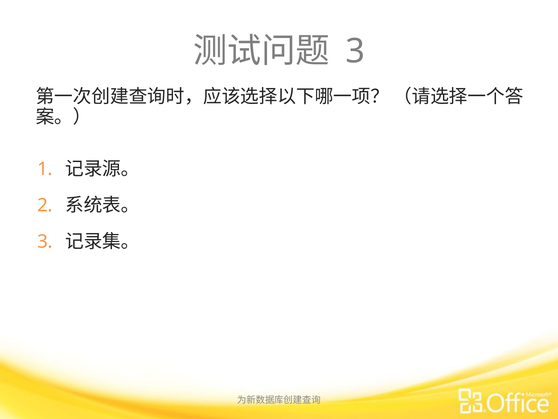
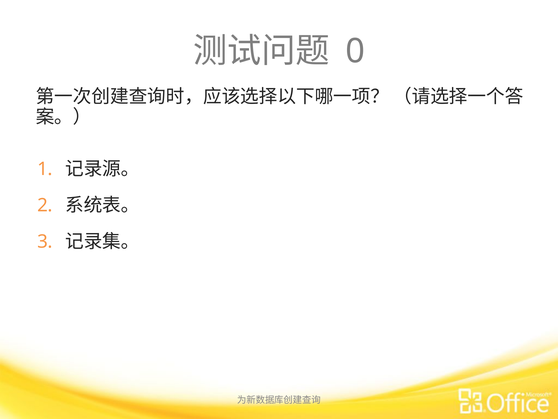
3 at (355, 51): 3 -> 0
